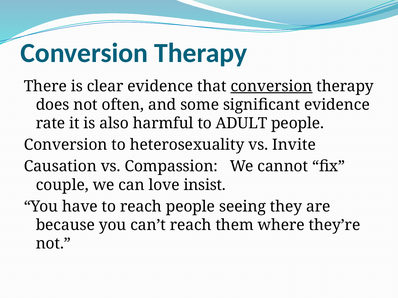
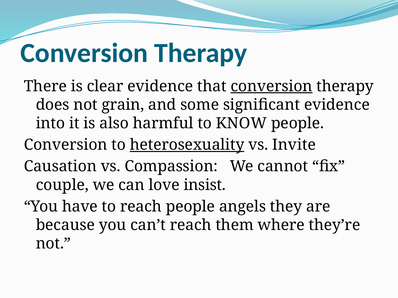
often: often -> grain
rate: rate -> into
ADULT: ADULT -> KNOW
heterosexuality underline: none -> present
seeing: seeing -> angels
